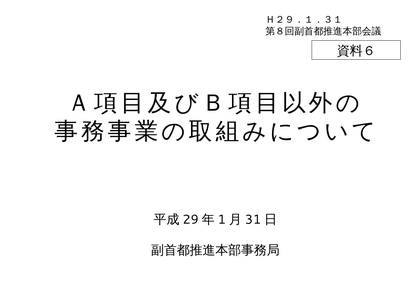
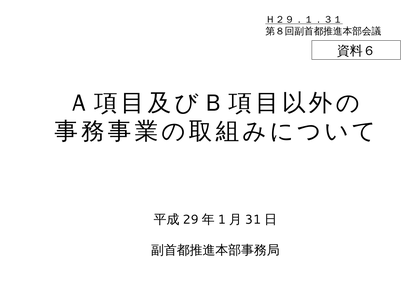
Ｈ２９．１．３１ underline: none -> present
